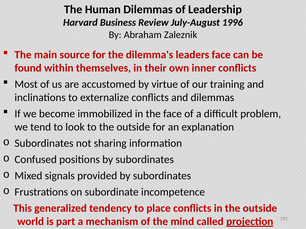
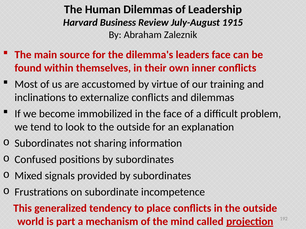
1996: 1996 -> 1915
